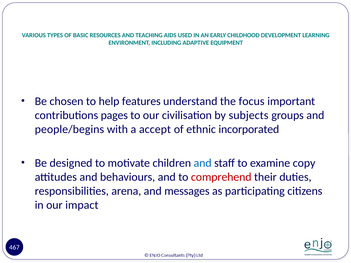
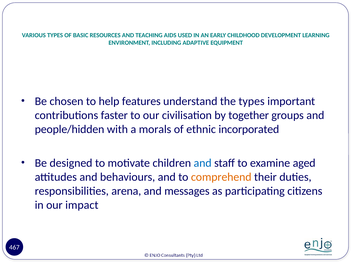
the focus: focus -> types
pages: pages -> faster
subjects: subjects -> together
people/begins: people/begins -> people/hidden
accept: accept -> morals
copy: copy -> aged
comprehend colour: red -> orange
